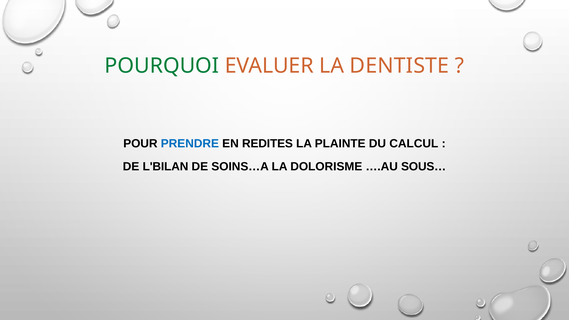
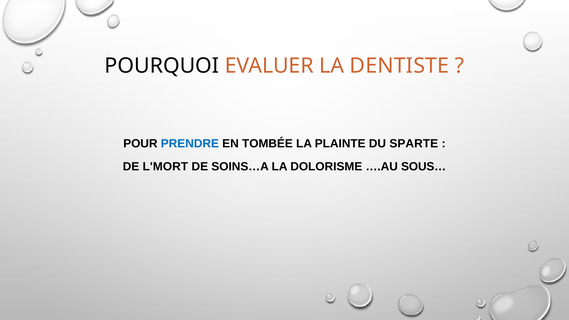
POURQUOI colour: green -> black
REDITES: REDITES -> TOMBÉE
CALCUL: CALCUL -> SPARTE
L'BILAN: L'BILAN -> L'MORT
